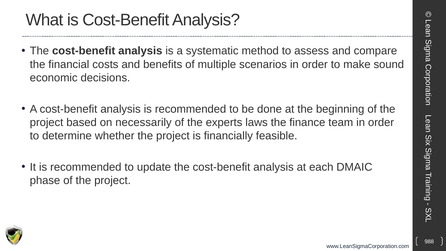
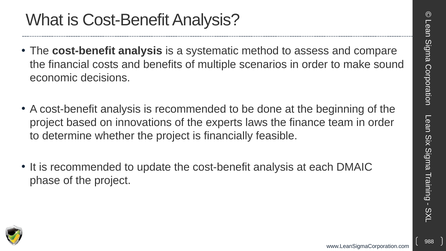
necessarily: necessarily -> innovations
